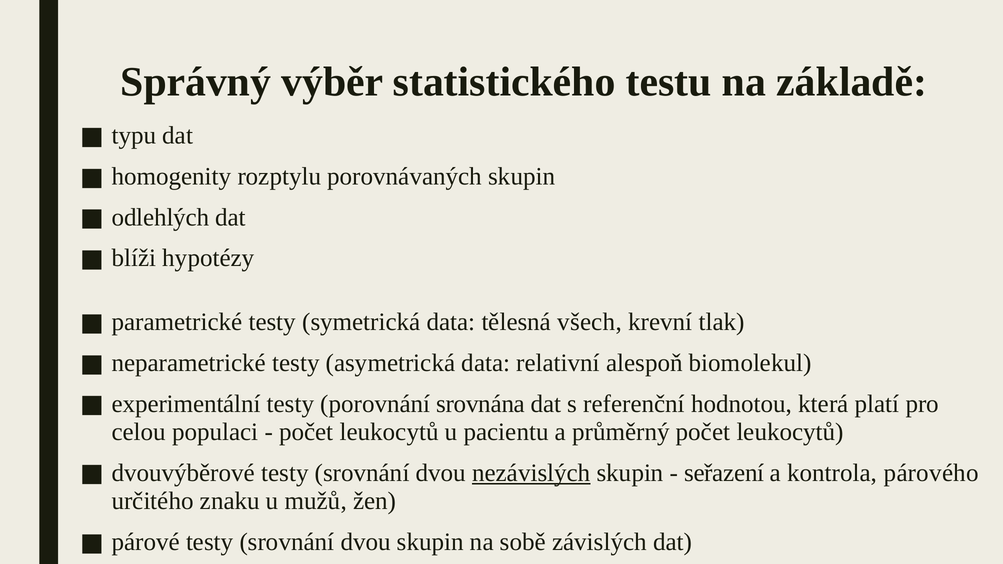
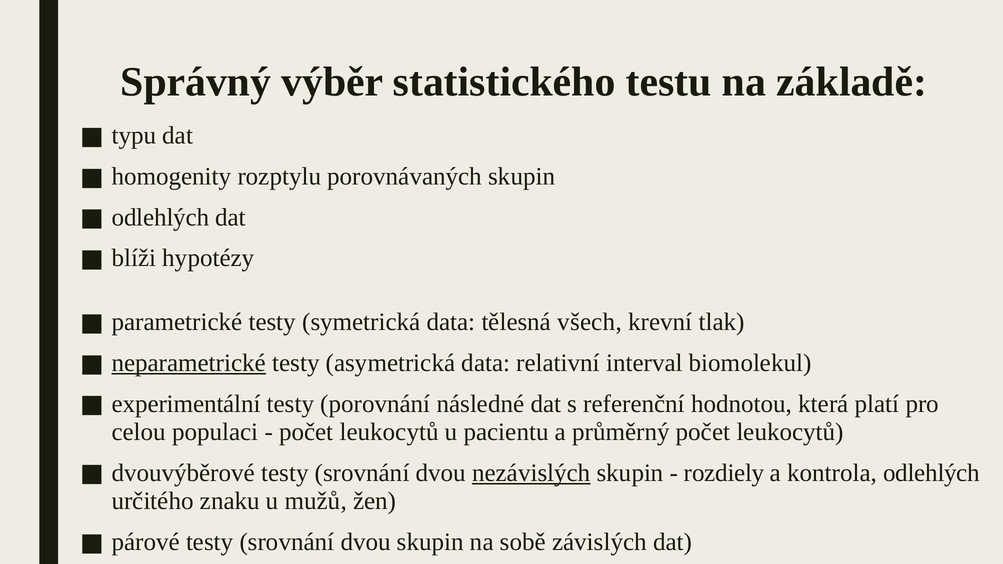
neparametrické underline: none -> present
alespoň: alespoň -> interval
srovnána: srovnána -> následné
seřazení: seřazení -> rozdiely
kontrola párového: párového -> odlehlých
